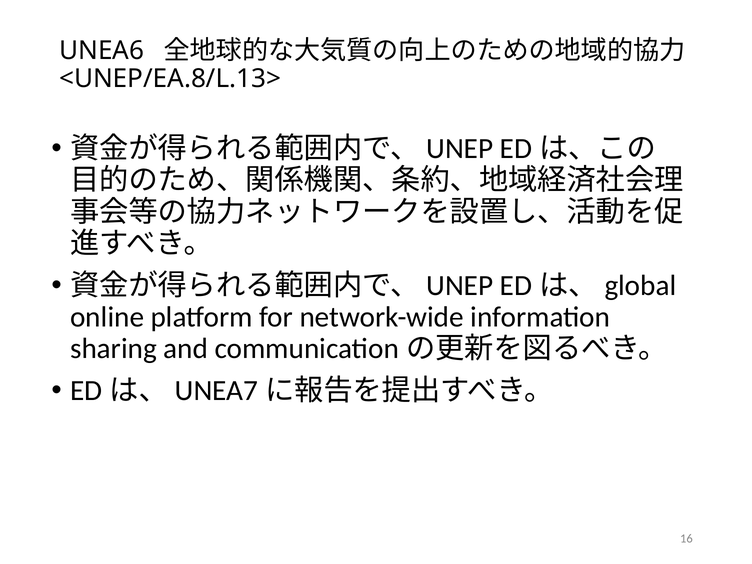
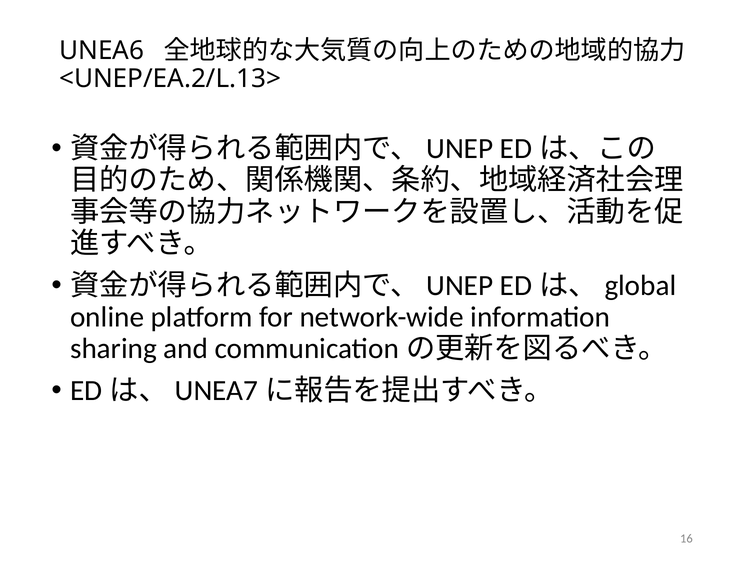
<UNEP/EA.8/L.13>: <UNEP/EA.8/L.13> -> <UNEP/EA.2/L.13>
